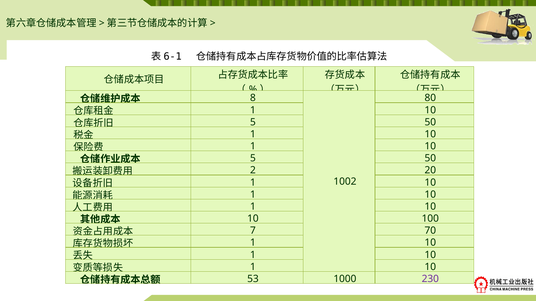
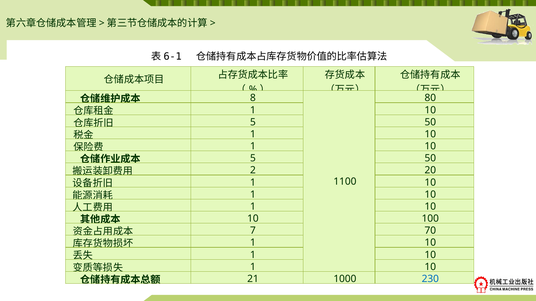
1002: 1002 -> 1100
53: 53 -> 21
230 colour: purple -> blue
